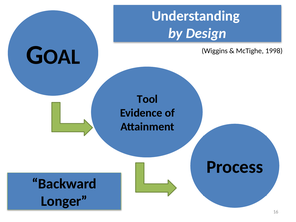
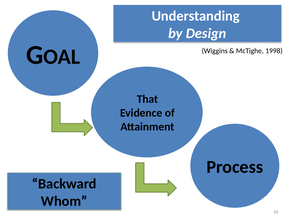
Tool: Tool -> That
Longer: Longer -> Whom
